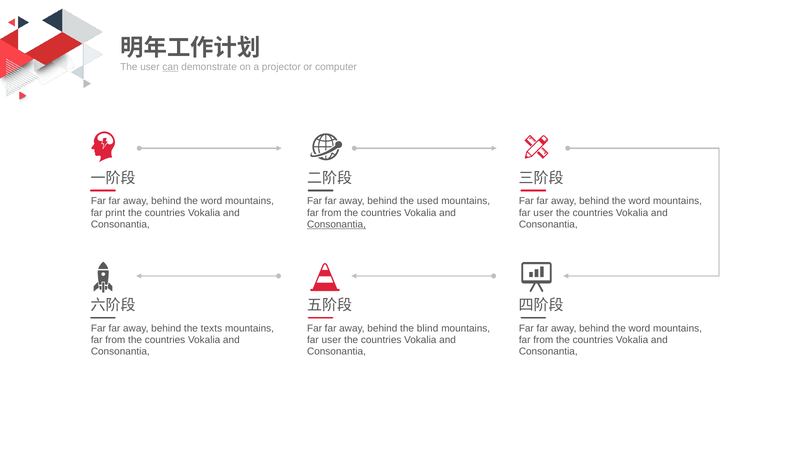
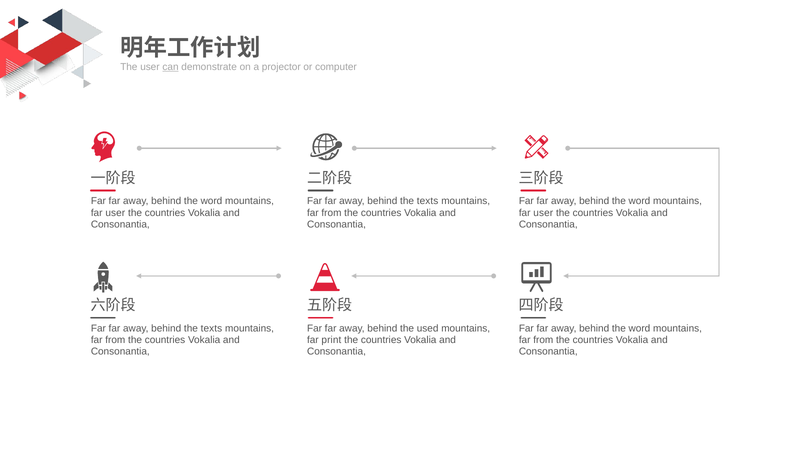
used at (428, 201): used -> texts
print at (115, 213): print -> user
Consonantia at (336, 225) underline: present -> none
blind: blind -> used
user at (331, 340): user -> print
